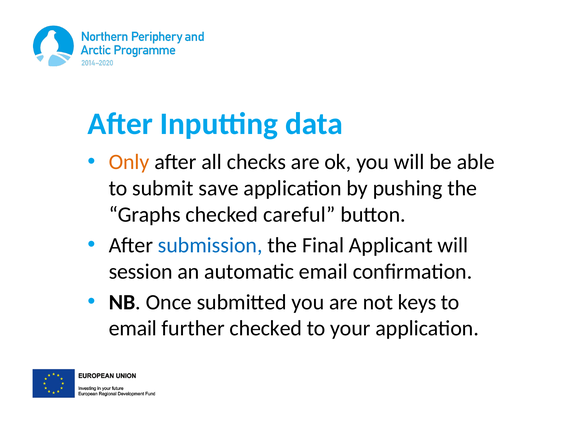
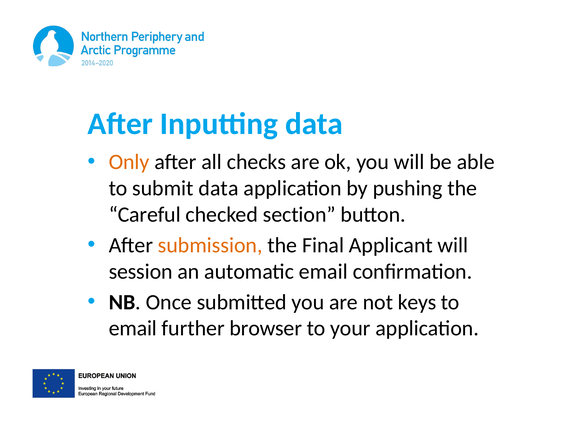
submit save: save -> data
Graphs: Graphs -> Careful
careful: careful -> section
submission colour: blue -> orange
further checked: checked -> browser
